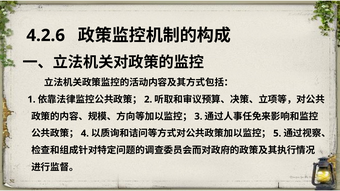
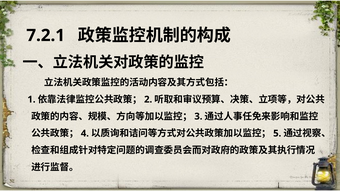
4.2.6: 4.2.6 -> 7.2.1
